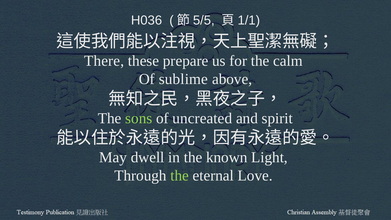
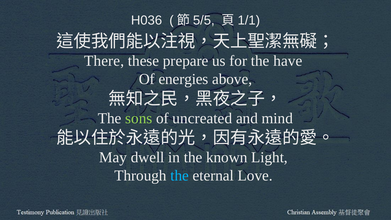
calm: calm -> have
sublime: sublime -> energies
spirit: spirit -> mind
the at (180, 176) colour: light green -> light blue
